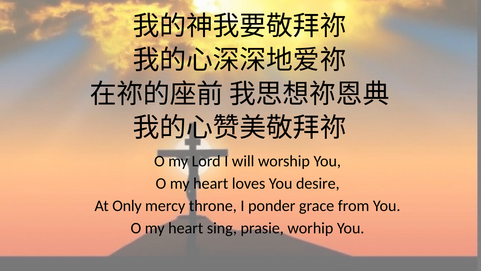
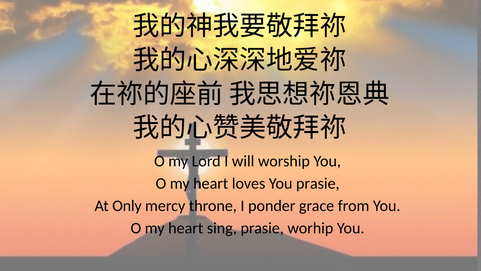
You desire: desire -> prasie
